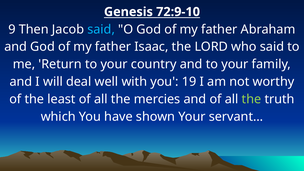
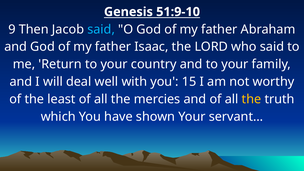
72:9-10: 72:9-10 -> 51:9-10
19: 19 -> 15
the at (251, 99) colour: light green -> yellow
